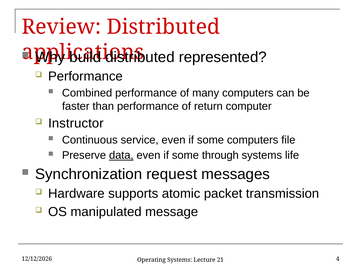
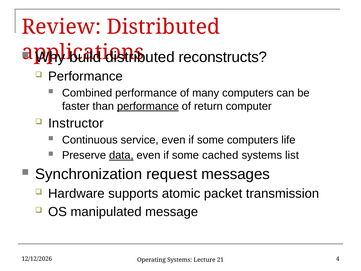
represented: represented -> reconstructs
performance at (148, 106) underline: none -> present
file: file -> life
through: through -> cached
life: life -> list
